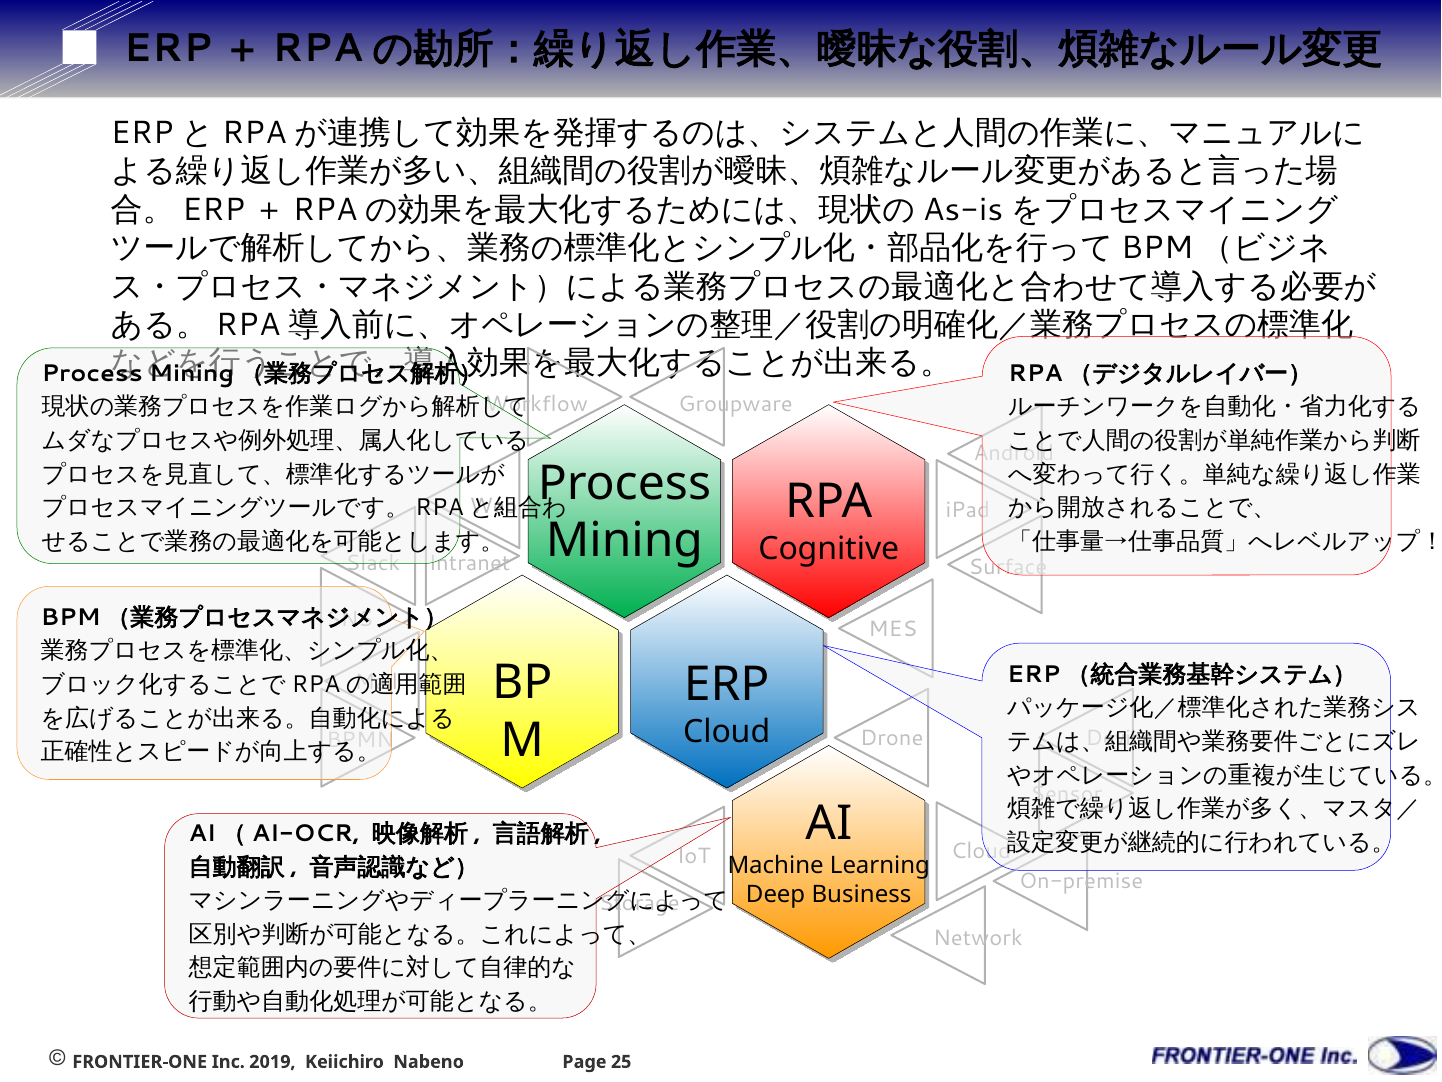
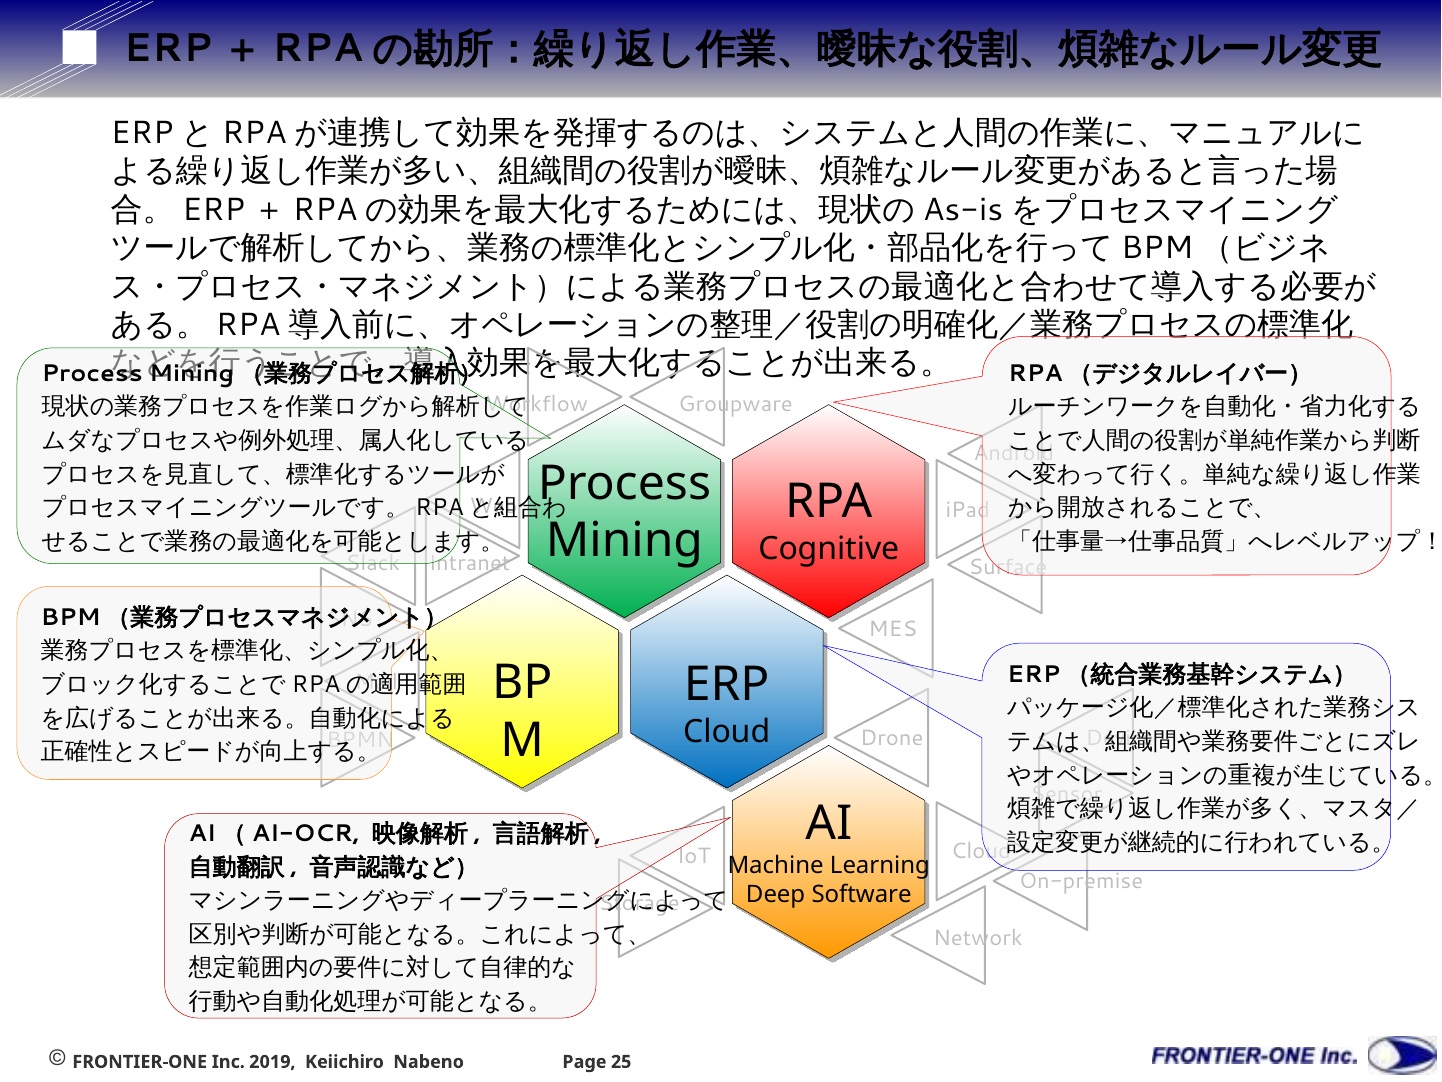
Business: Business -> Software
